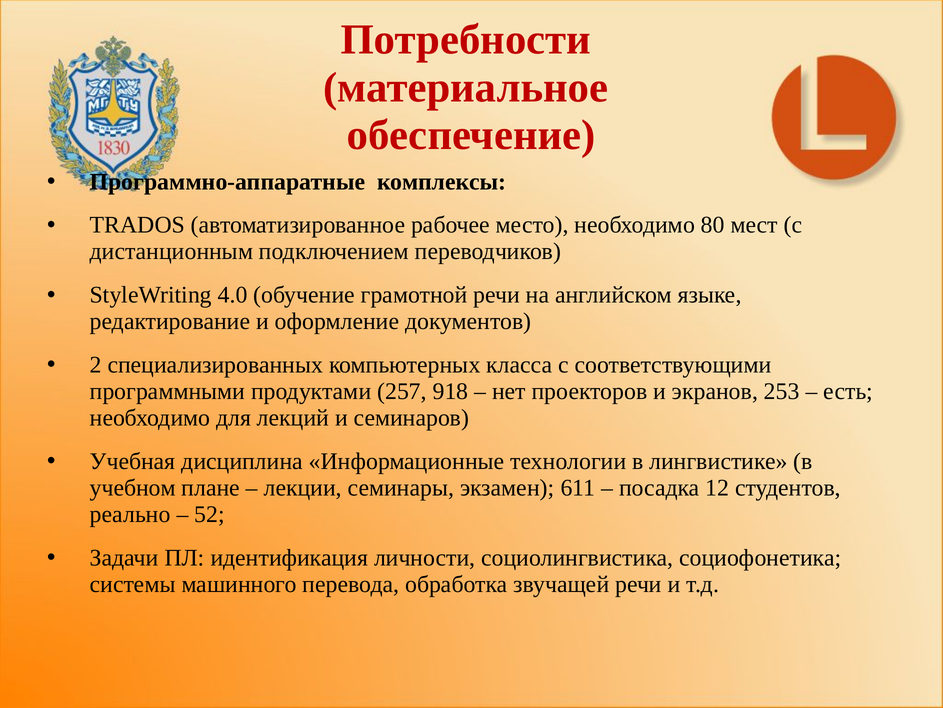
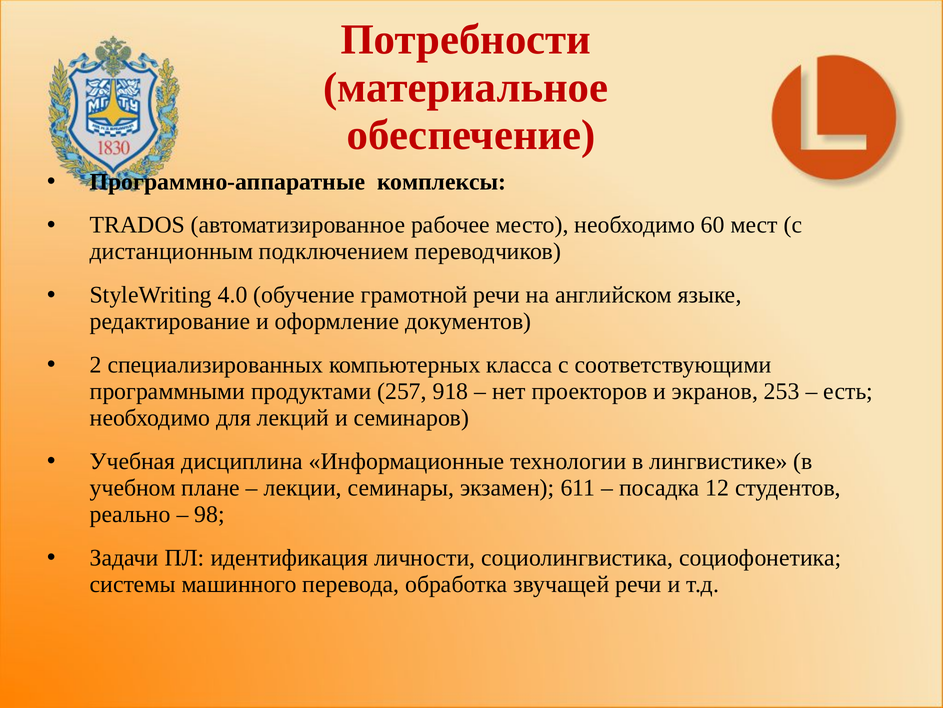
80: 80 -> 60
52: 52 -> 98
